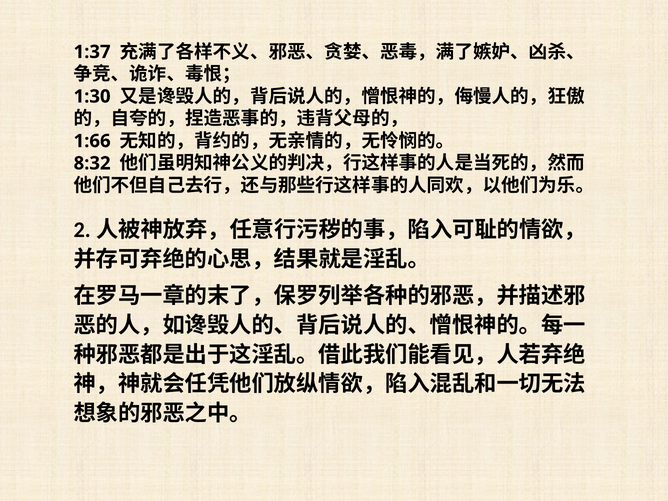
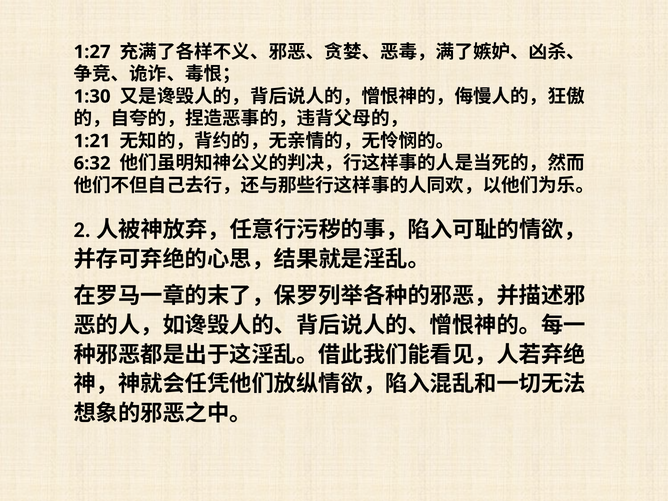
1:37: 1:37 -> 1:27
1:66: 1:66 -> 1:21
8:32: 8:32 -> 6:32
